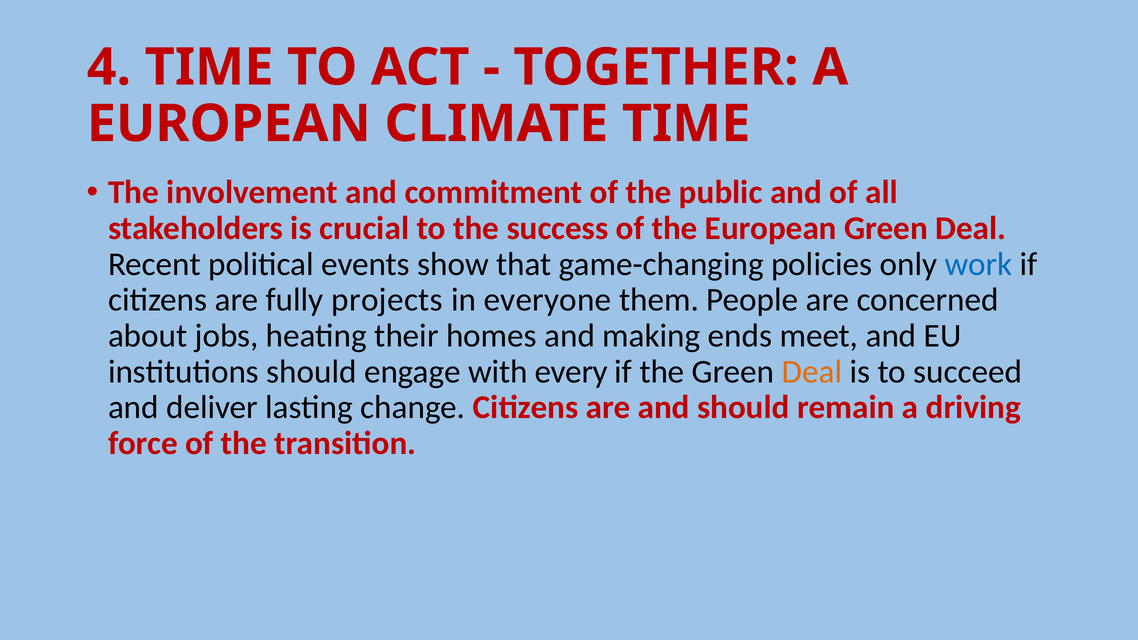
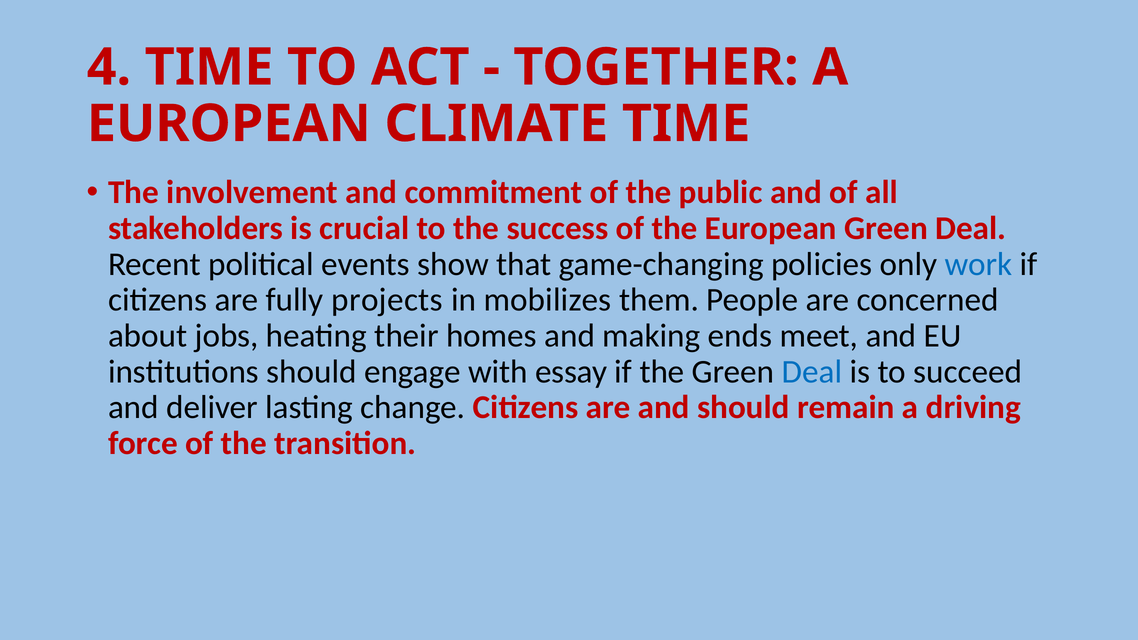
everyone: everyone -> mobilizes
every: every -> essay
Deal at (812, 372) colour: orange -> blue
